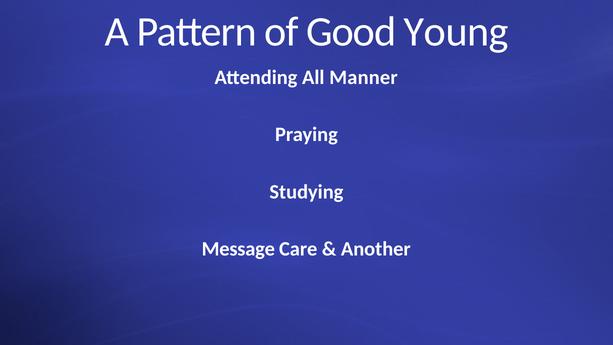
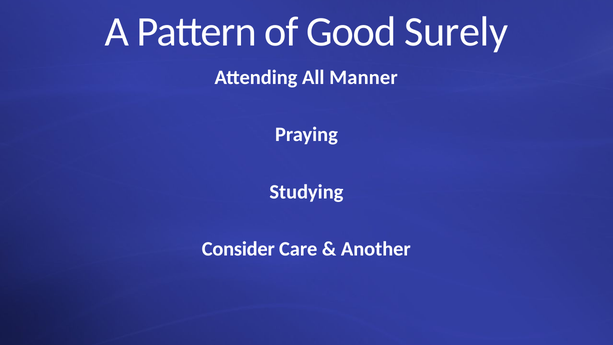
Young: Young -> Surely
Message: Message -> Consider
